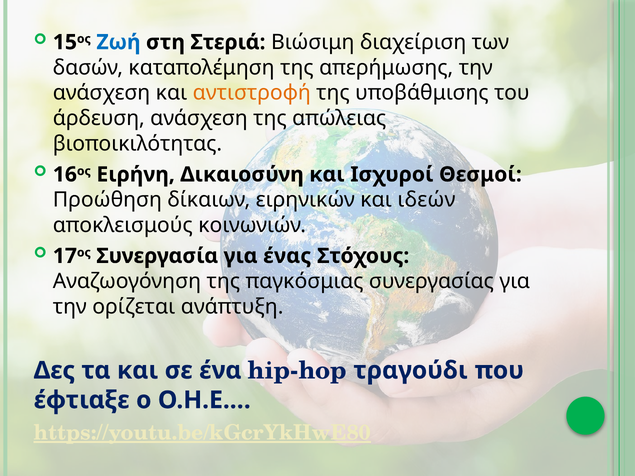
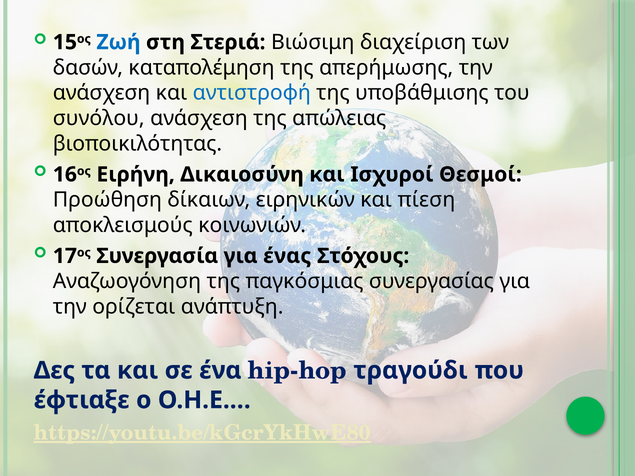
αντιστροφή colour: orange -> blue
άρδευση: άρδευση -> συνόλου
ιδεών: ιδεών -> πίεση
